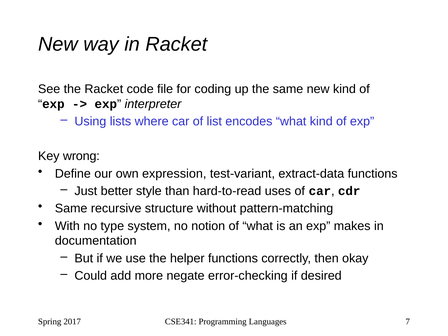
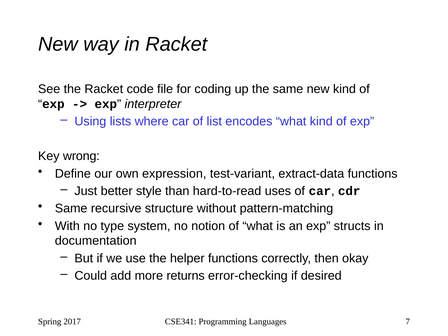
makes: makes -> structs
negate: negate -> returns
